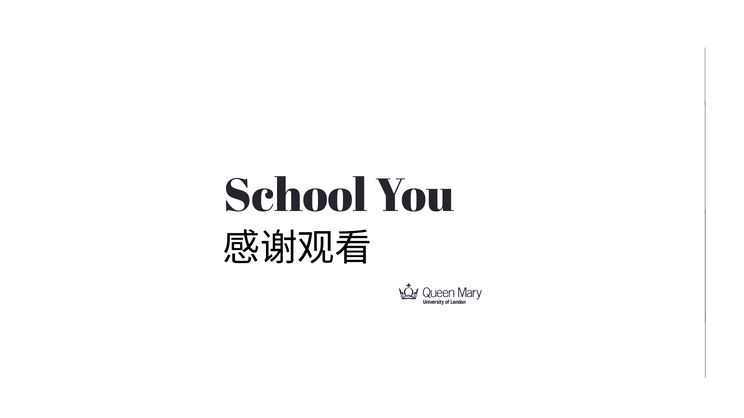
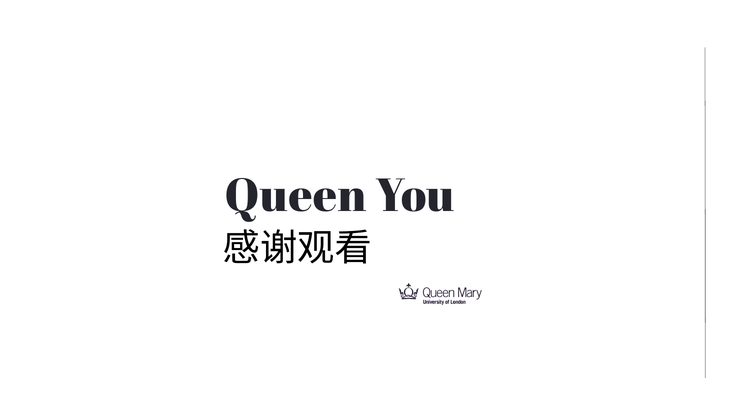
School: School -> Queen
